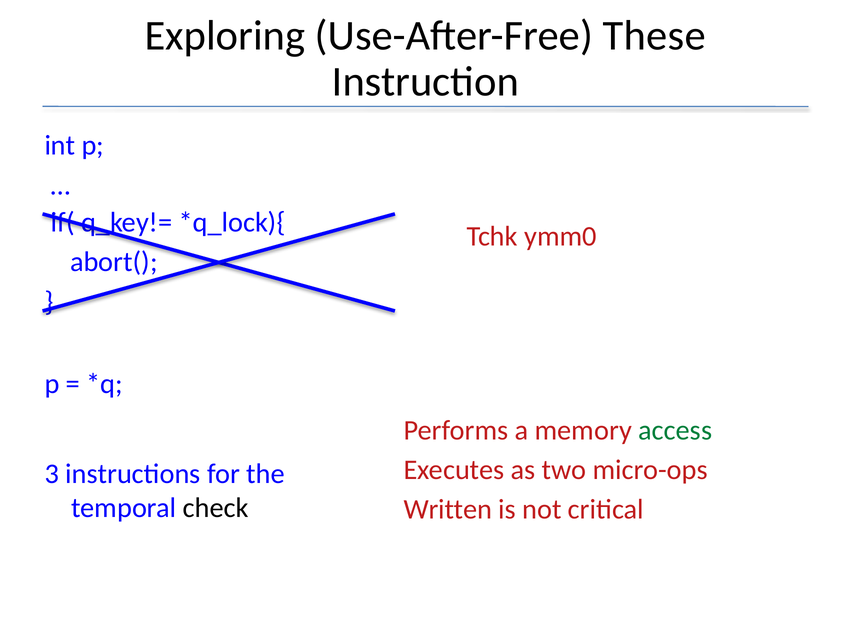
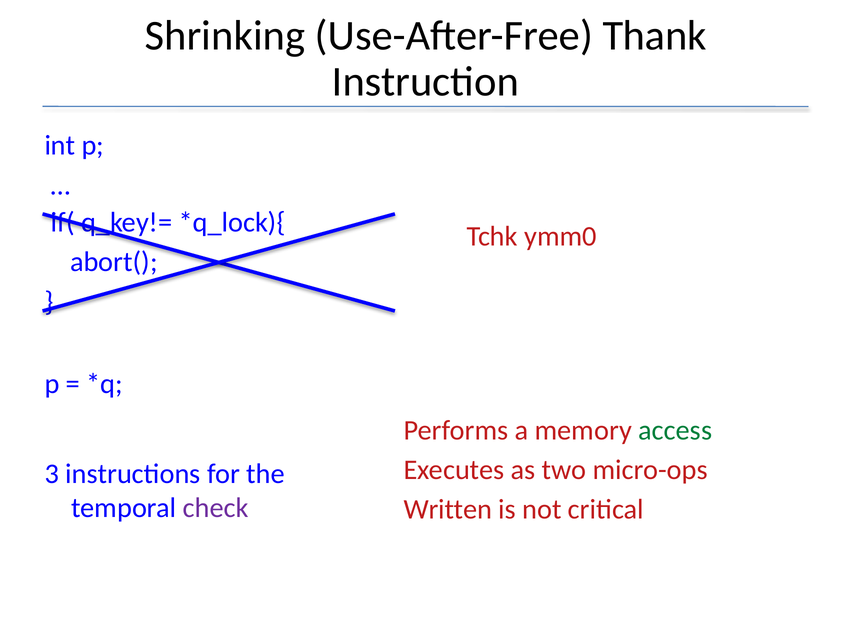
Exploring: Exploring -> Shrinking
These: These -> Thank
check colour: black -> purple
